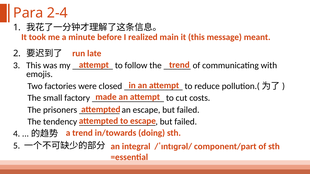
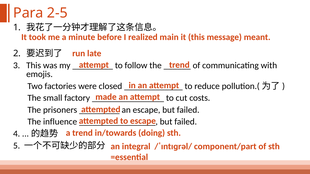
2-4: 2-4 -> 2-5
tendency: tendency -> influence
